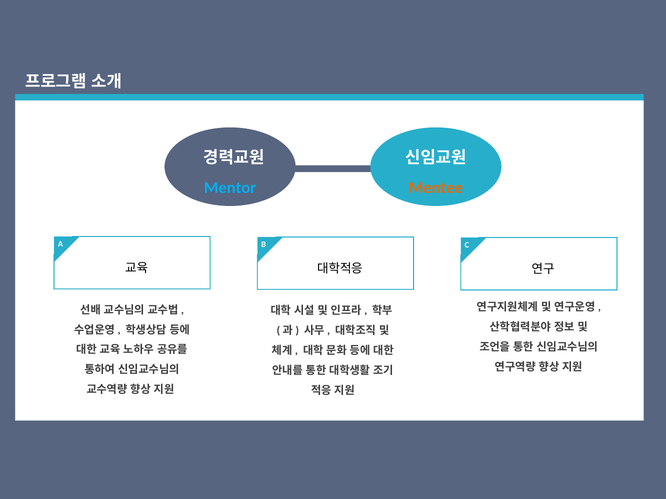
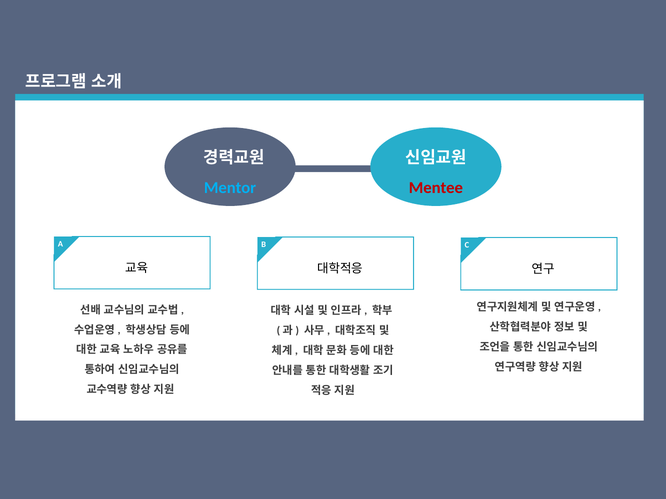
Mentee colour: orange -> red
